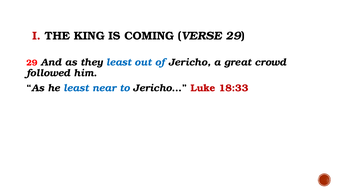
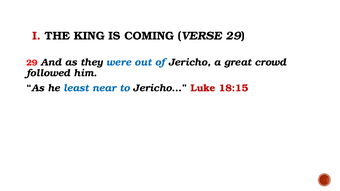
they least: least -> were
18:33: 18:33 -> 18:15
